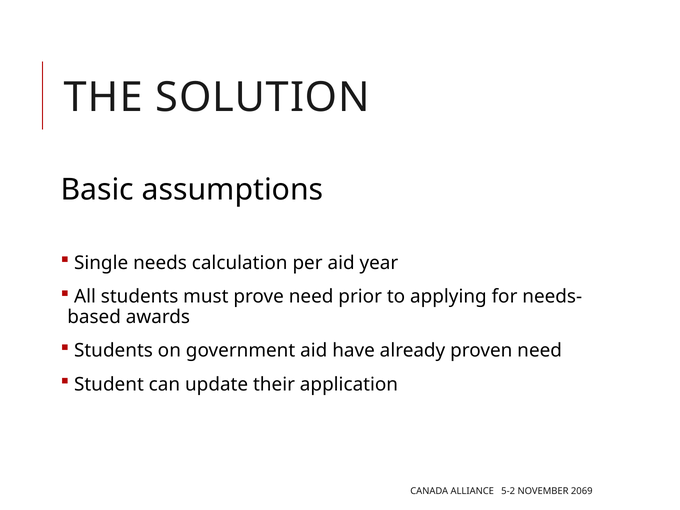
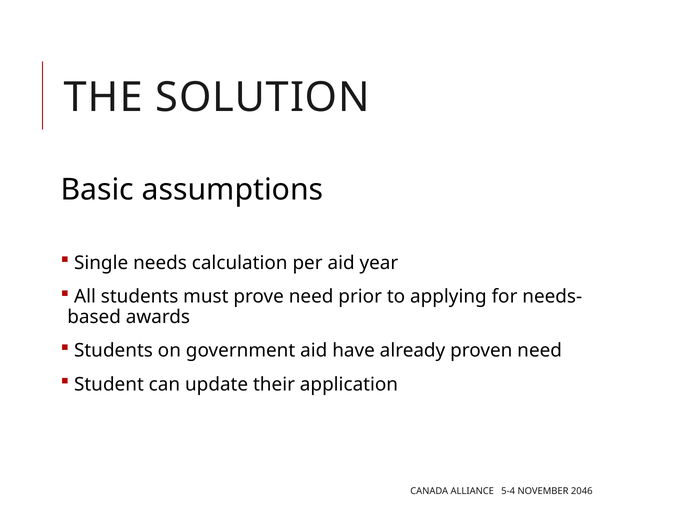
5-2: 5-2 -> 5-4
2069: 2069 -> 2046
